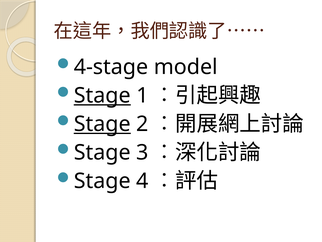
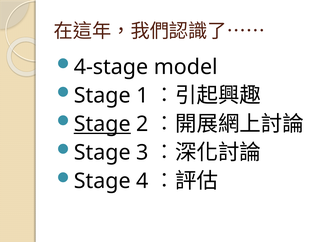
Stage at (102, 95) underline: present -> none
